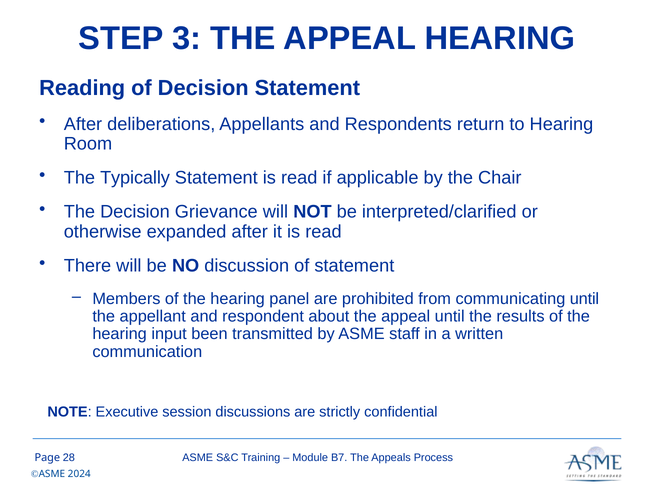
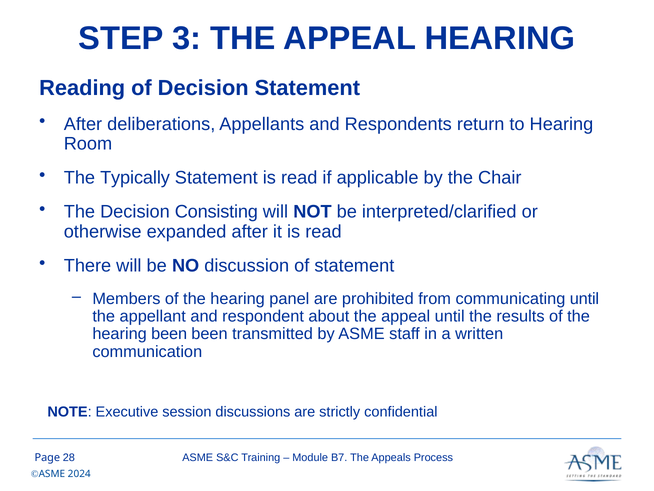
Grievance: Grievance -> Consisting
hearing input: input -> been
